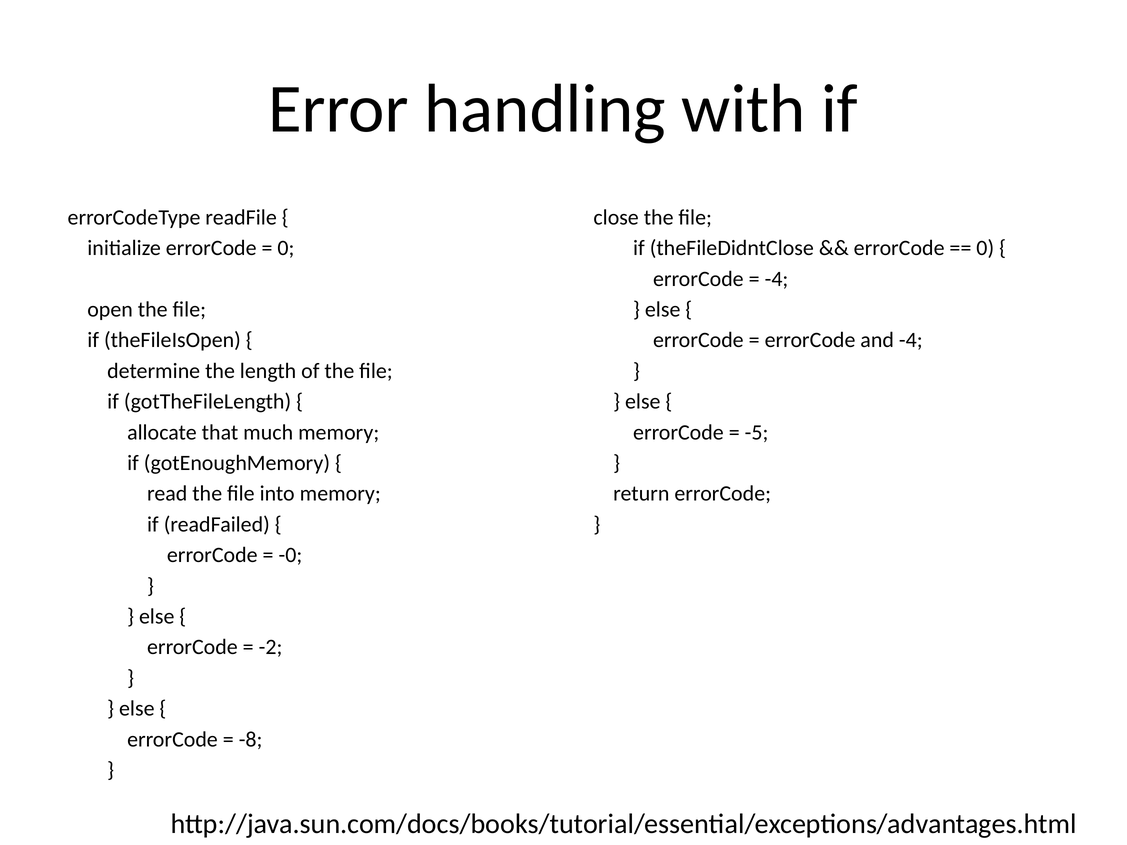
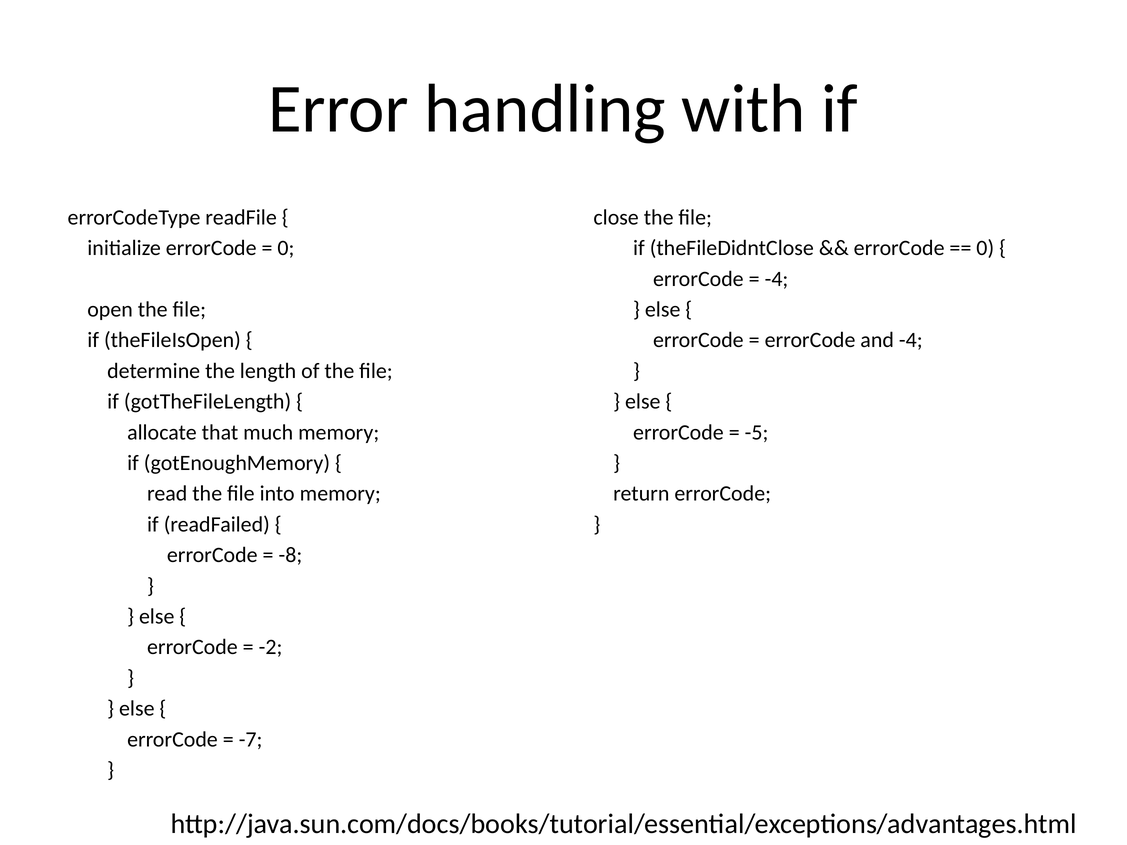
-0: -0 -> -8
-8: -8 -> -7
